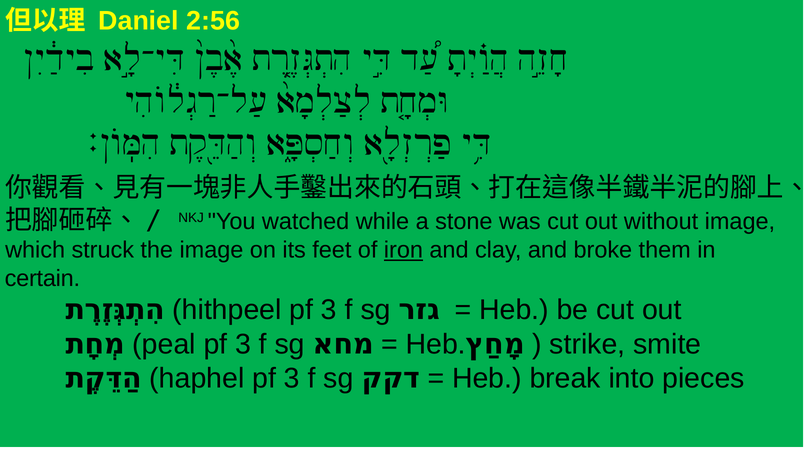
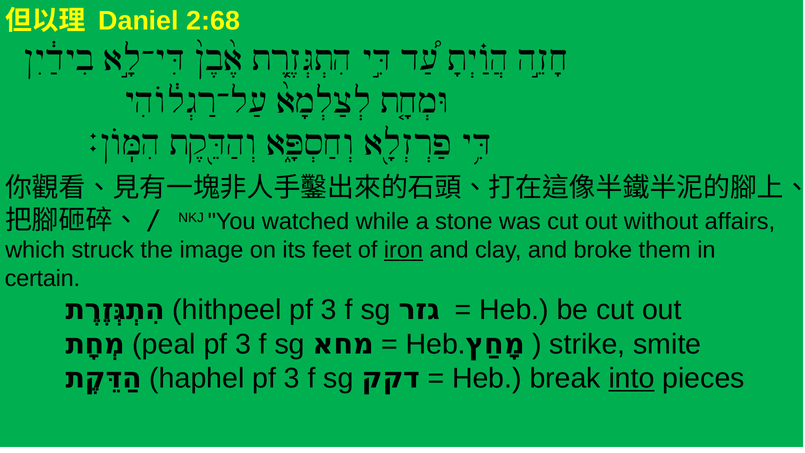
2:56: 2:56 -> 2:68
without image: image -> affairs
into underline: none -> present
